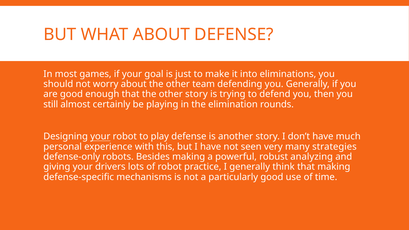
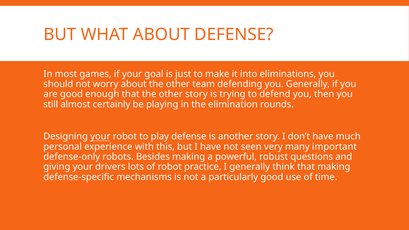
strategies: strategies -> important
analyzing: analyzing -> questions
